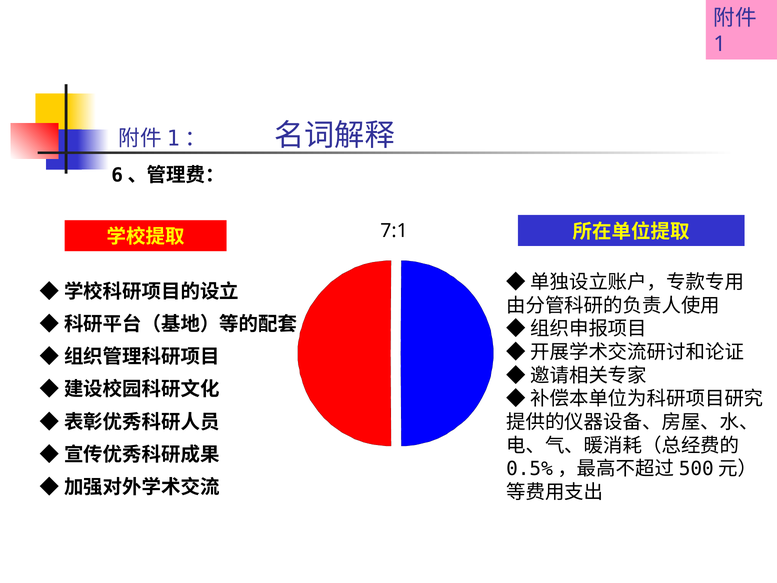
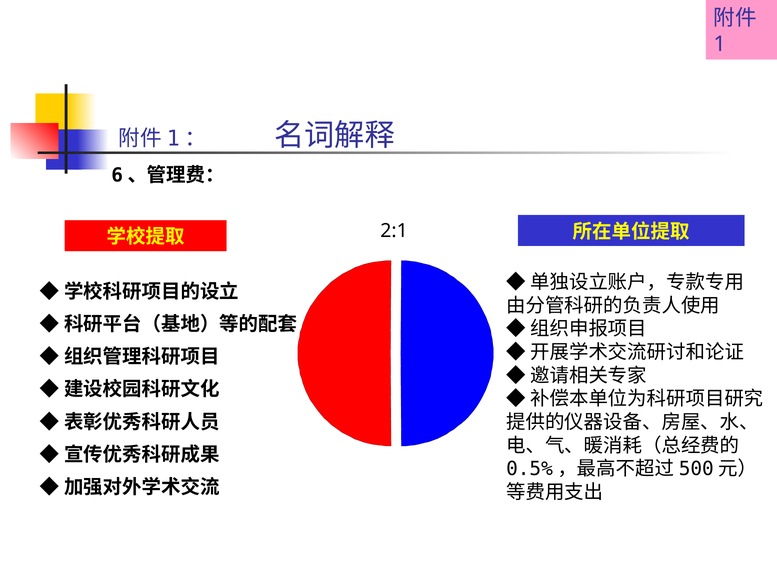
7:1: 7:1 -> 2:1
